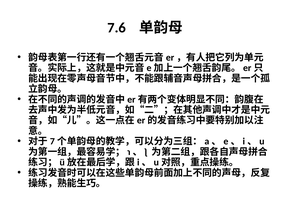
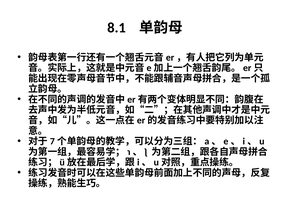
7.6: 7.6 -> 8.1
